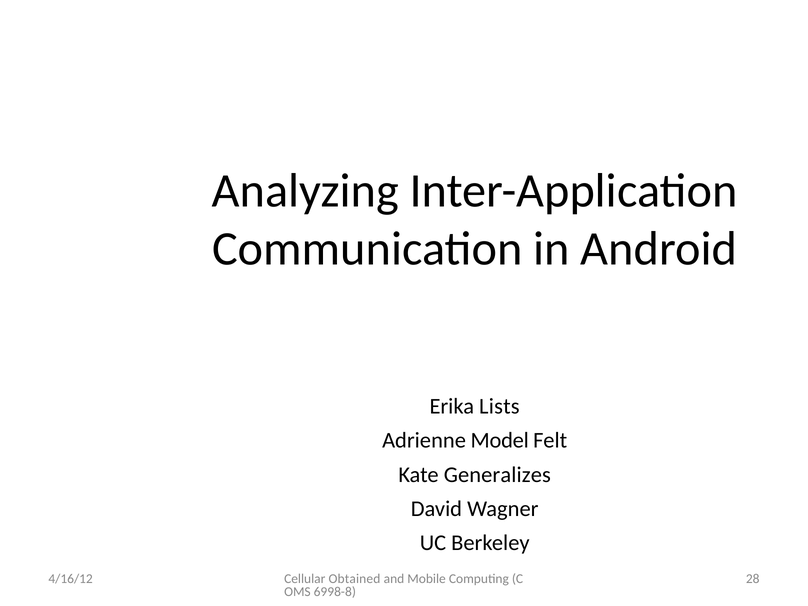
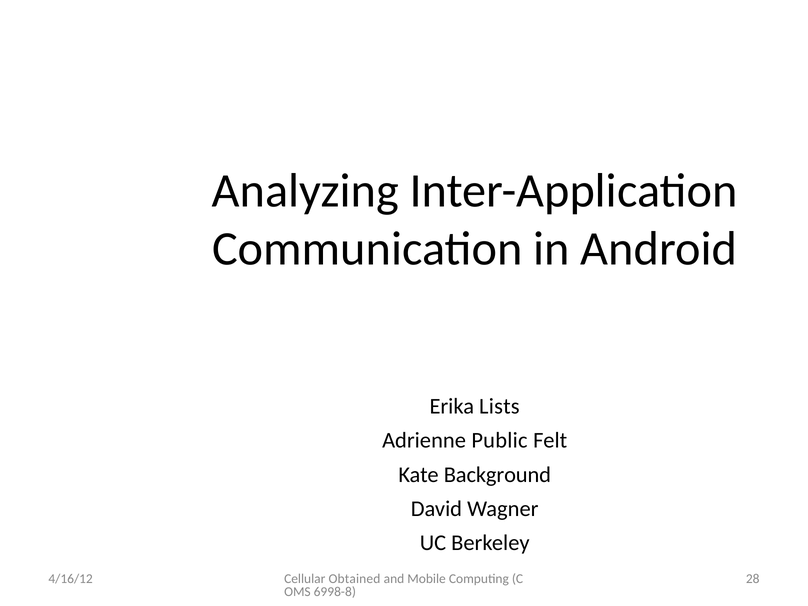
Model: Model -> Public
Generalizes: Generalizes -> Background
